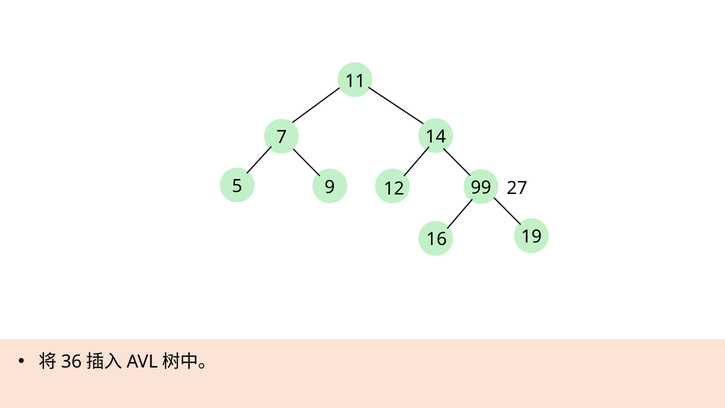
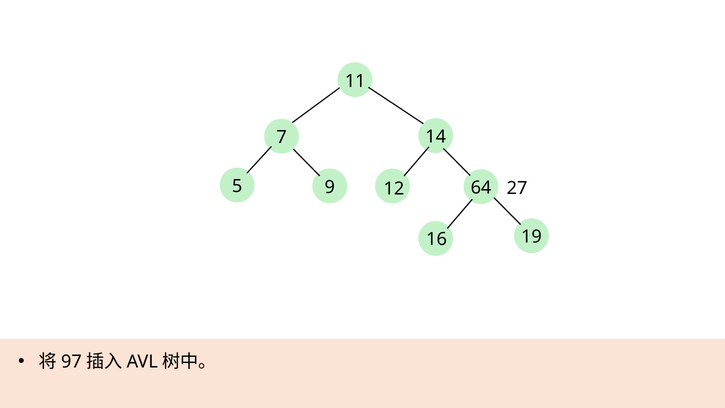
99: 99 -> 64
36: 36 -> 97
